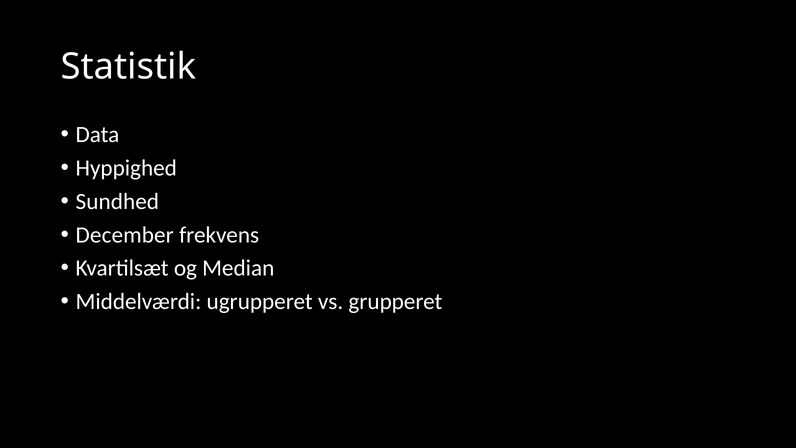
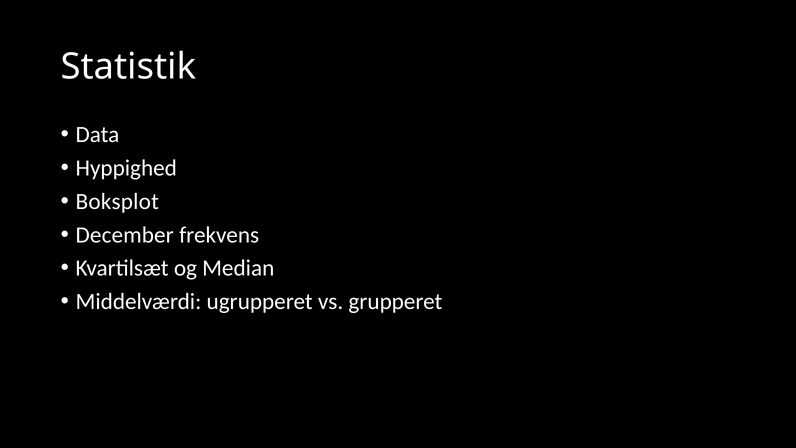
Sundhed: Sundhed -> Boksplot
